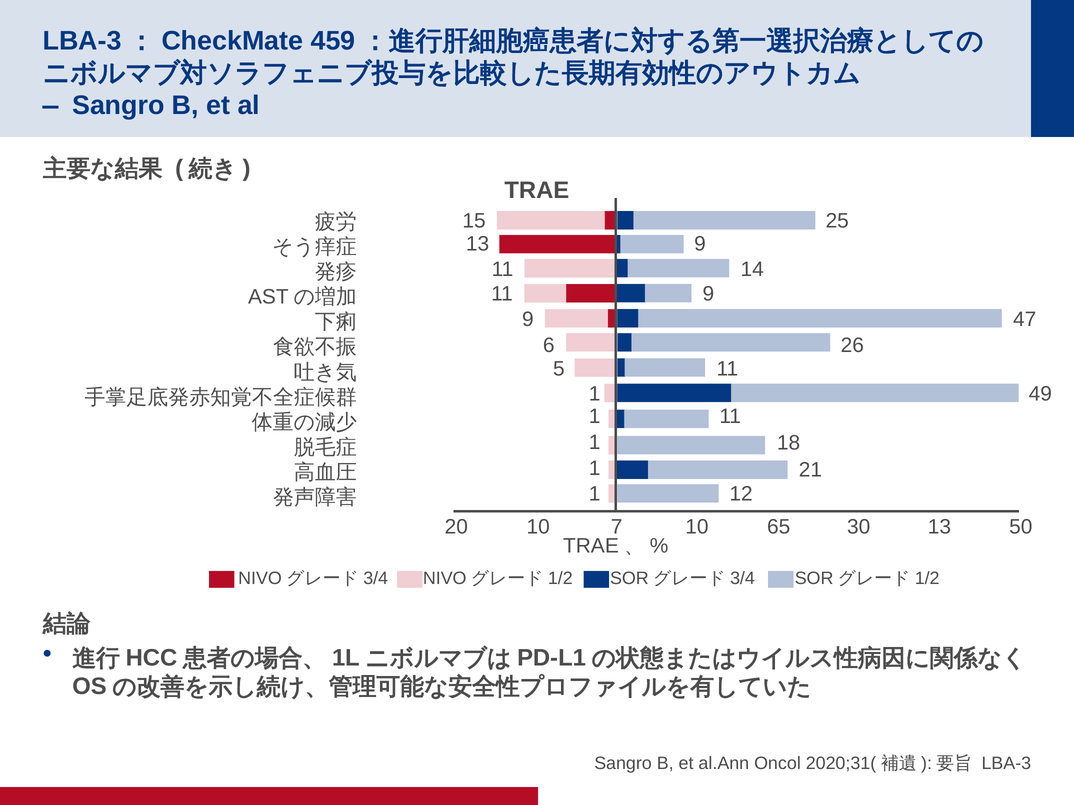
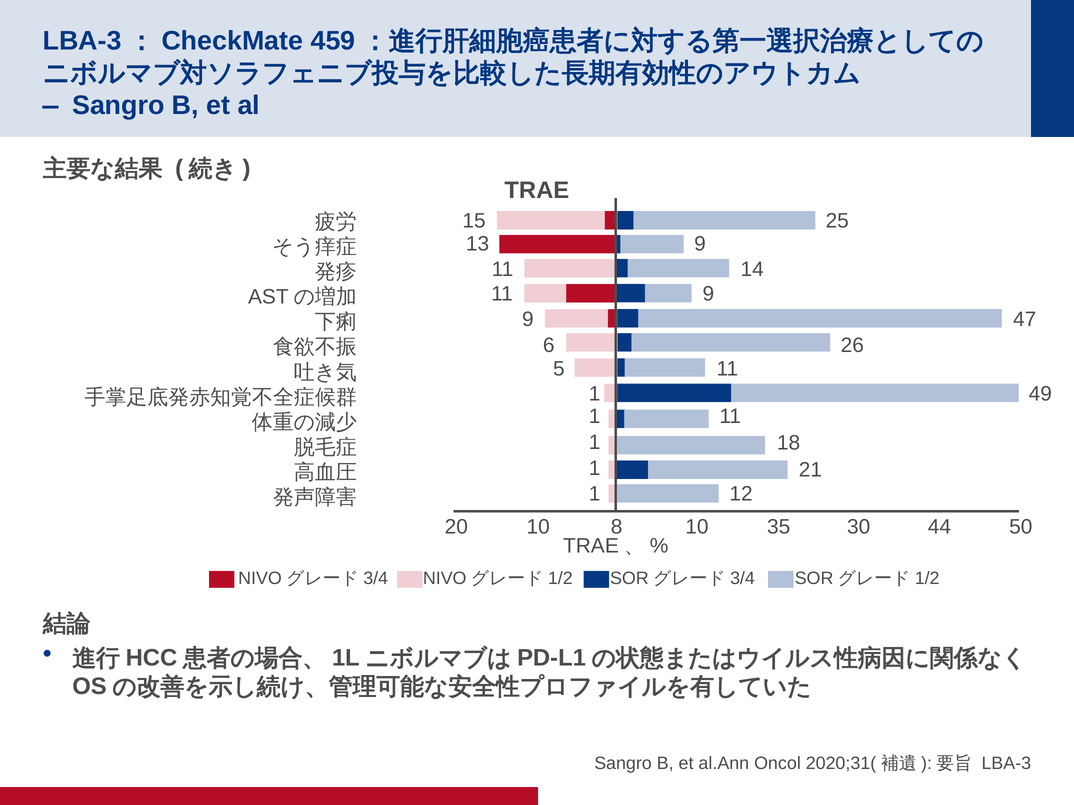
7: 7 -> 8
65: 65 -> 35
30 13: 13 -> 44
